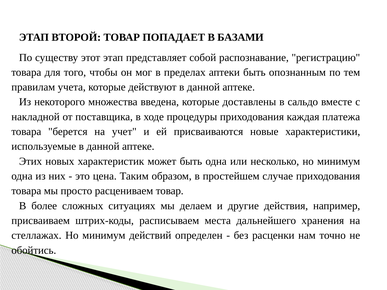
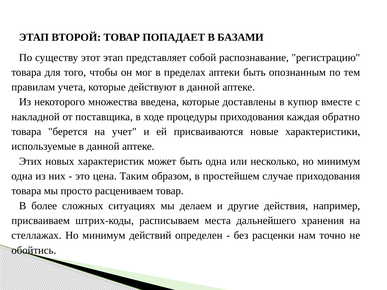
сальдо: сальдо -> купюр
платежа: платежа -> обратно
